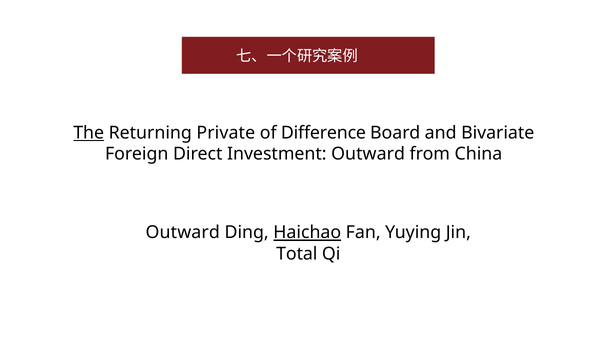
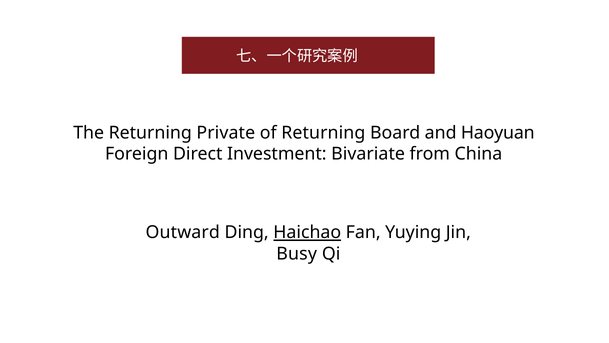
The underline: present -> none
of Difference: Difference -> Returning
Bivariate: Bivariate -> Haoyuan
Investment Outward: Outward -> Bivariate
Total: Total -> Busy
